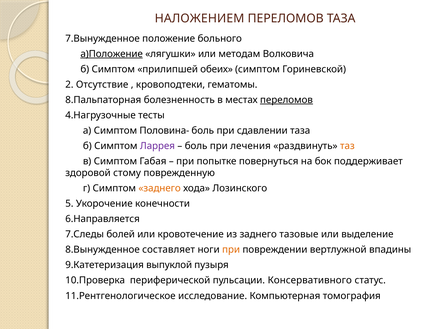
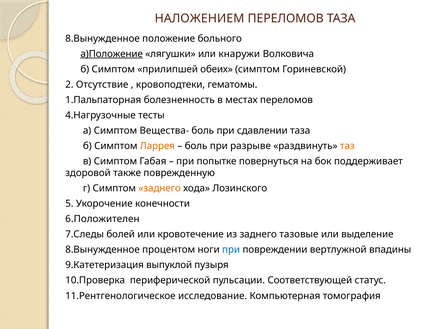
7.Вынужденное at (103, 38): 7.Вынужденное -> 8.Вынужденное
методам: методам -> кнаружи
8.Пальпаторная: 8.Пальпаторная -> 1.Пальпаторная
переломов at (286, 100) underline: present -> none
Половина-: Половина- -> Вещества-
Ларрея colour: purple -> orange
лечения: лечения -> разрыве
стому: стому -> также
6.Направляется: 6.Направляется -> 6.Положителен
составляет: составляет -> процентом
при at (231, 250) colour: orange -> blue
Консервативного: Консервативного -> Соответствующей
